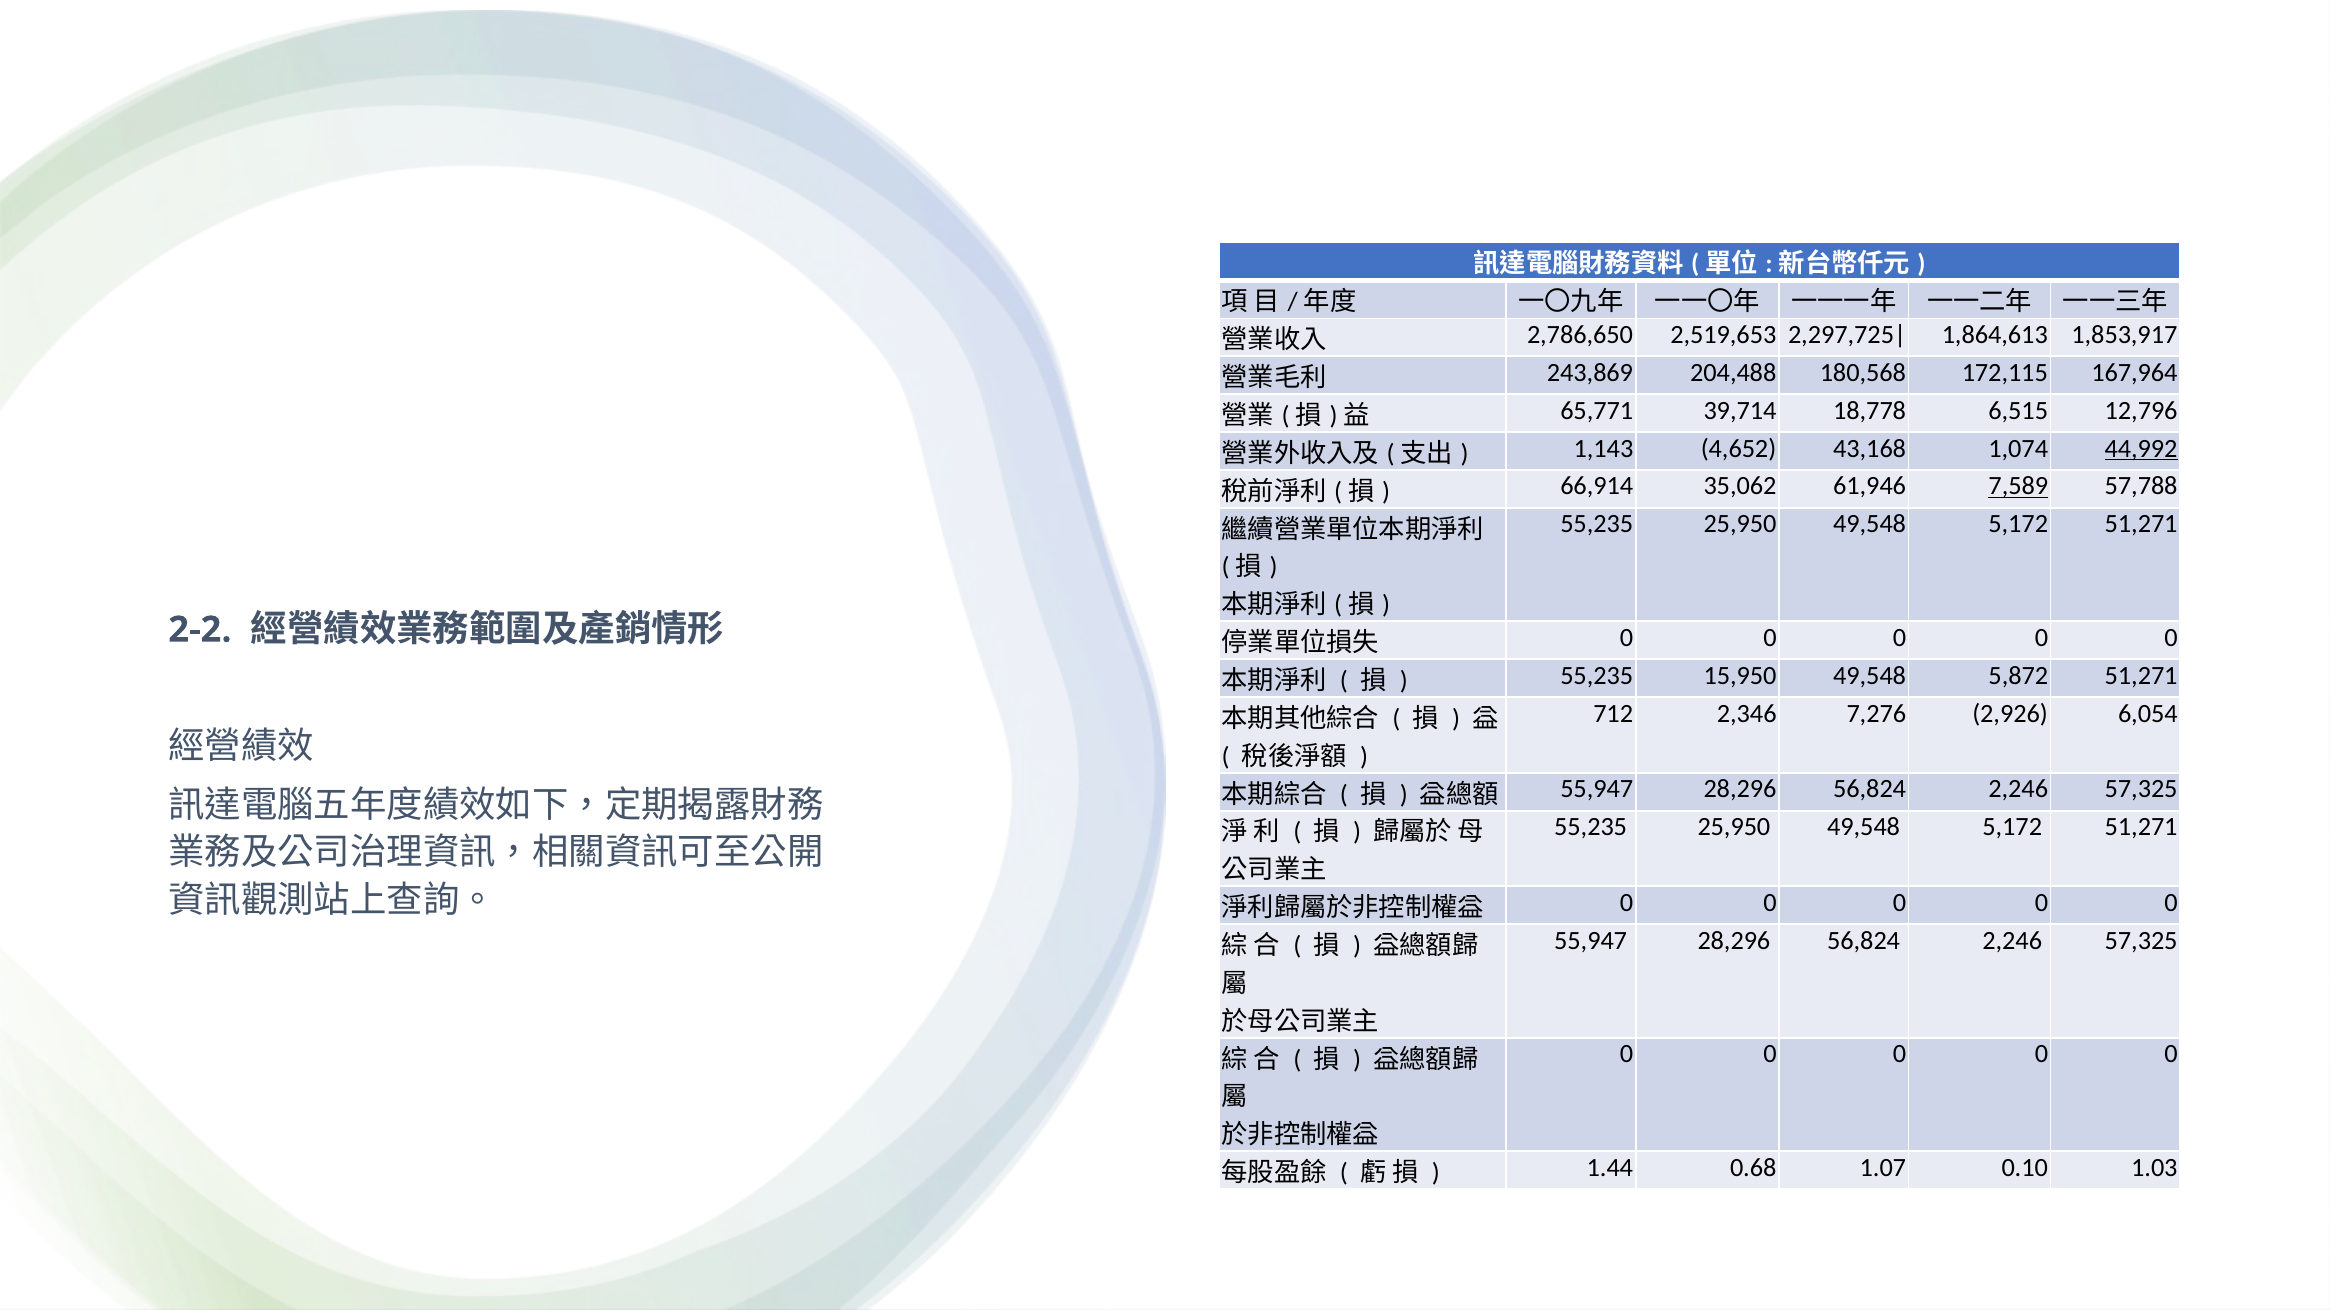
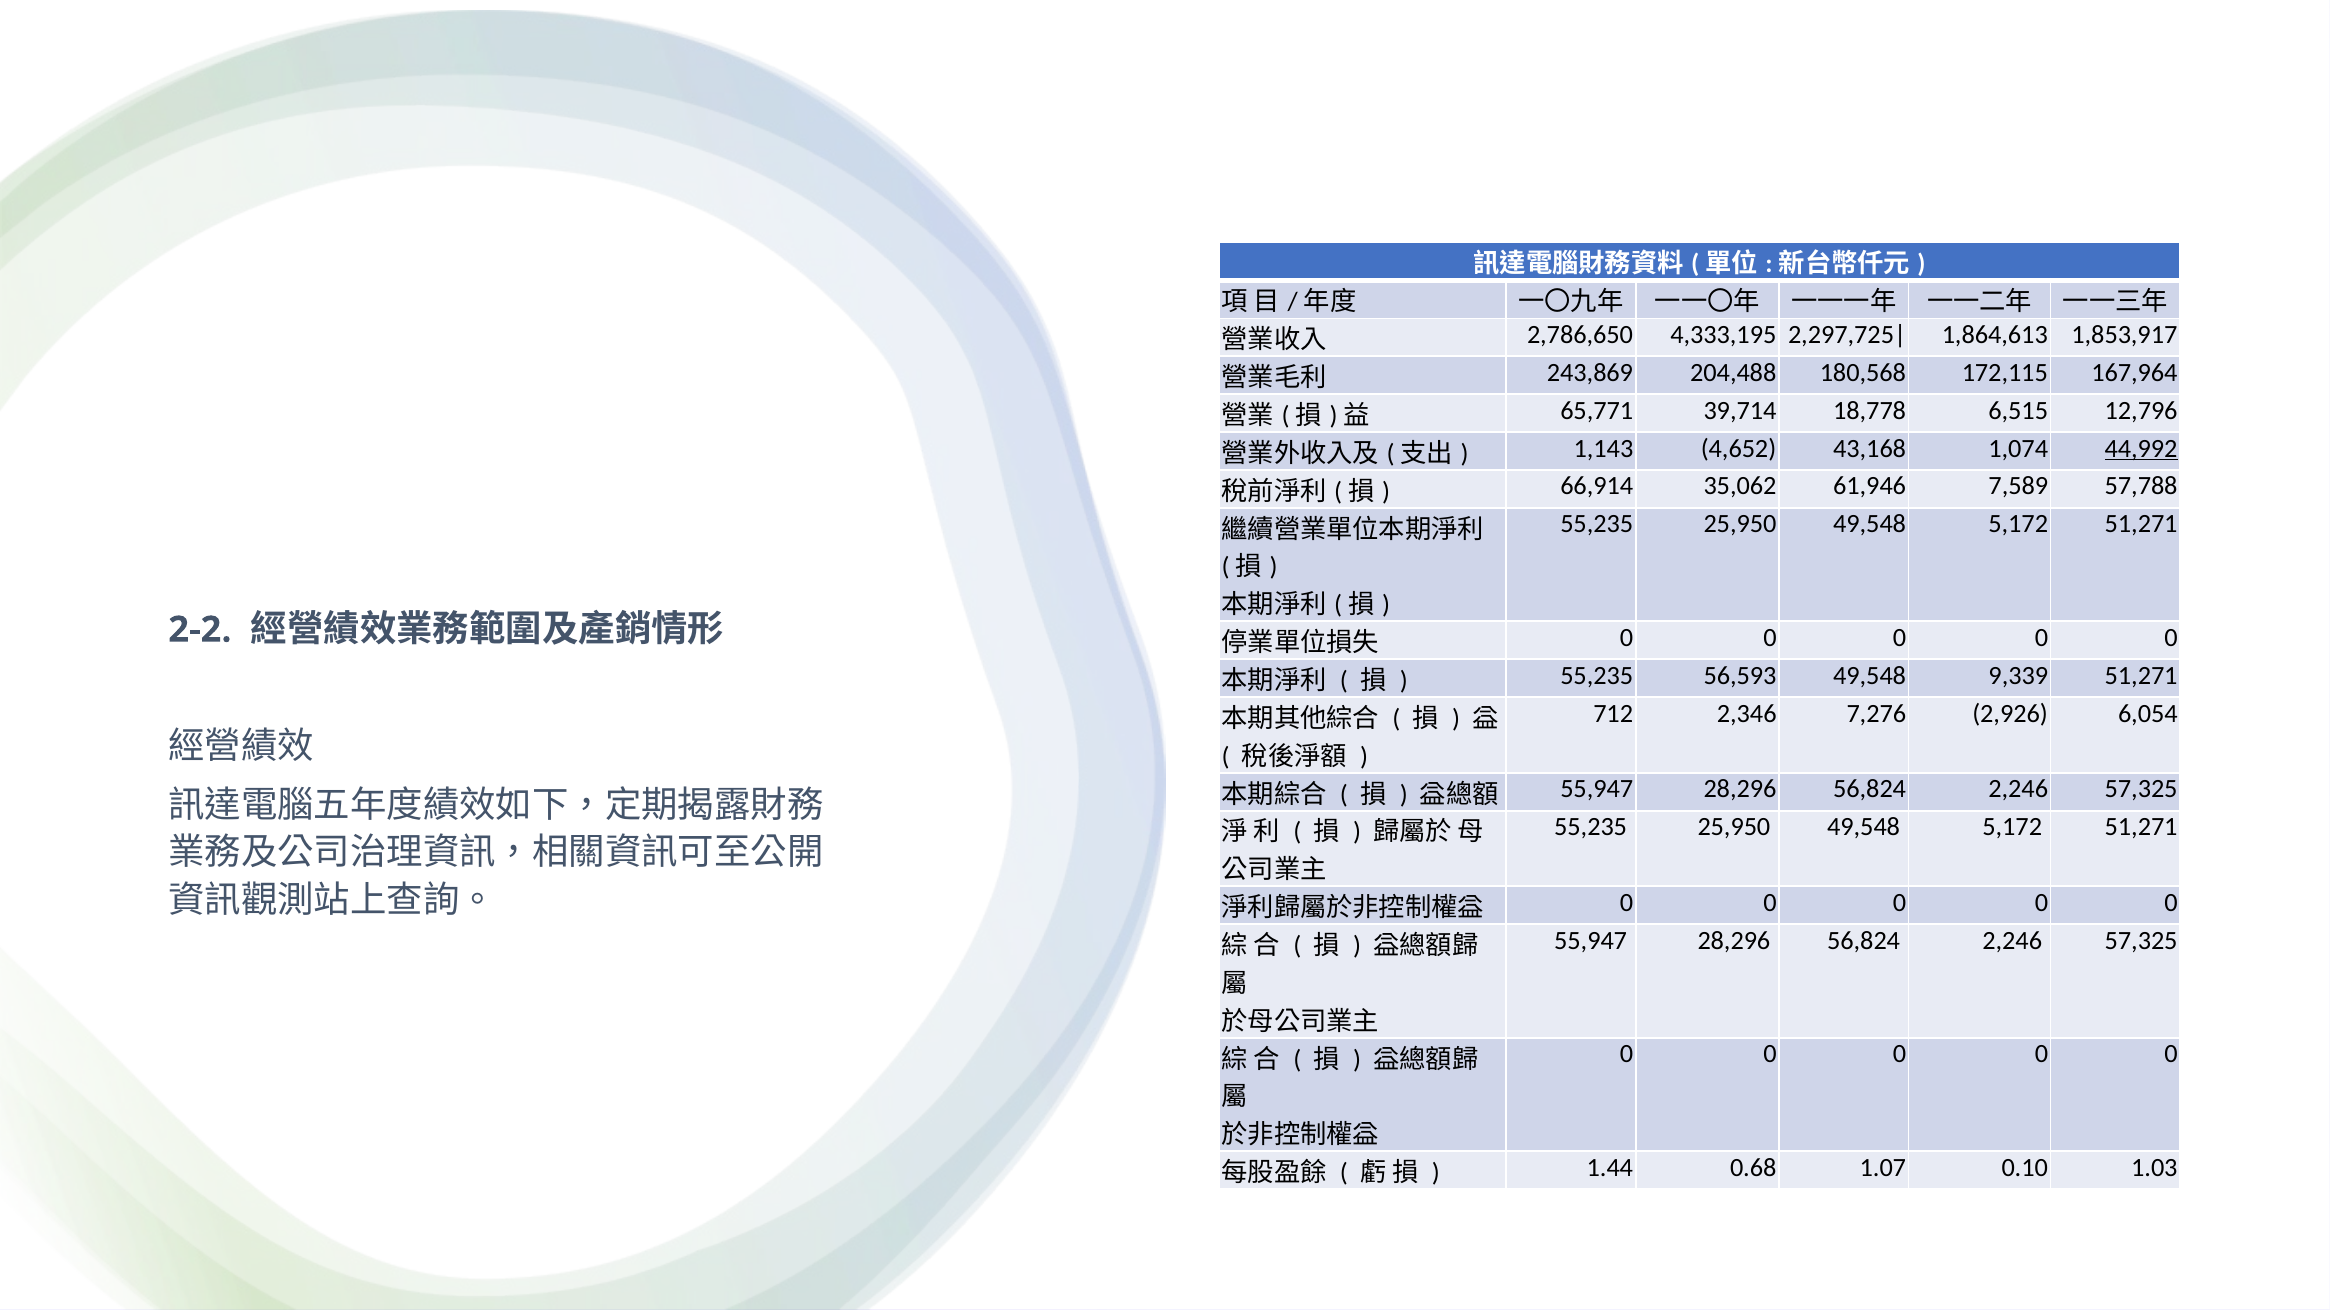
2,519,653: 2,519,653 -> 4,333,195
7,589 underline: present -> none
15,950: 15,950 -> 56,593
5,872: 5,872 -> 9,339
